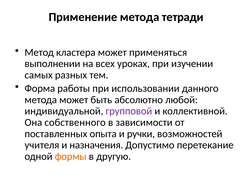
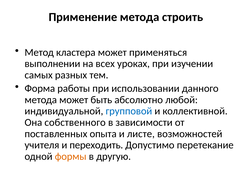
тетради: тетради -> строить
групповой colour: purple -> blue
ручки: ручки -> листе
назначения: назначения -> переходить
